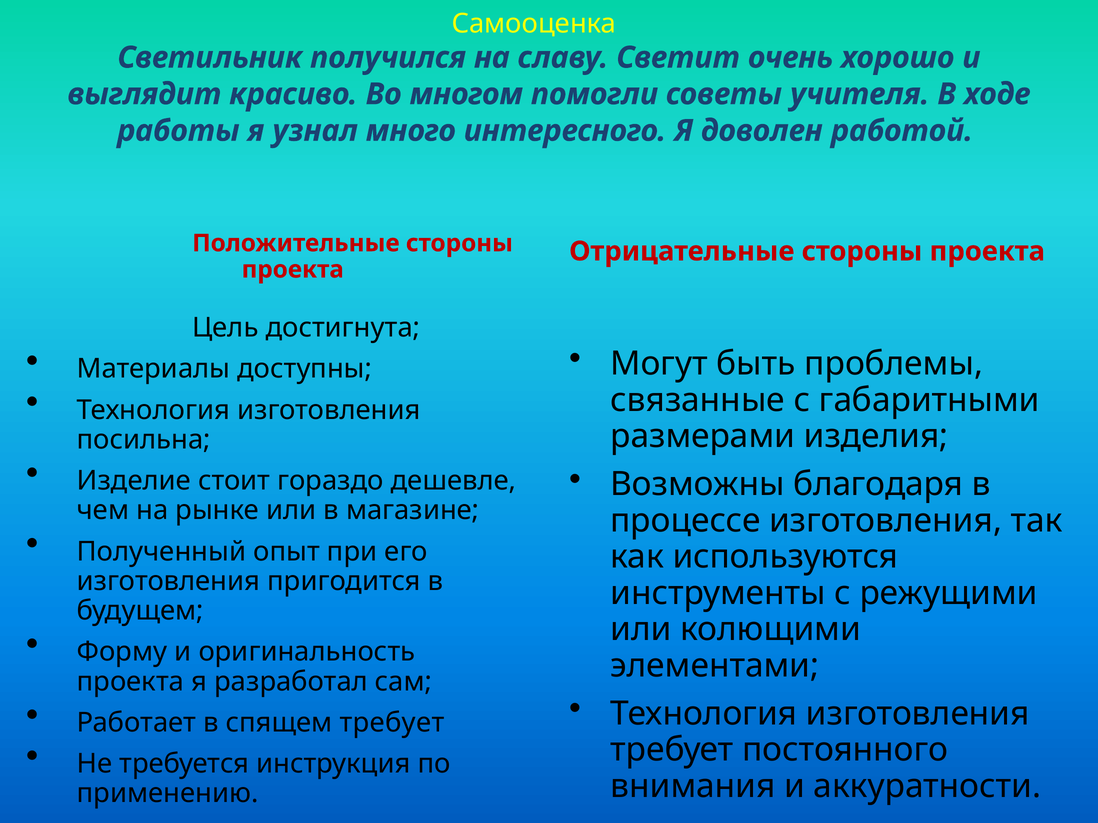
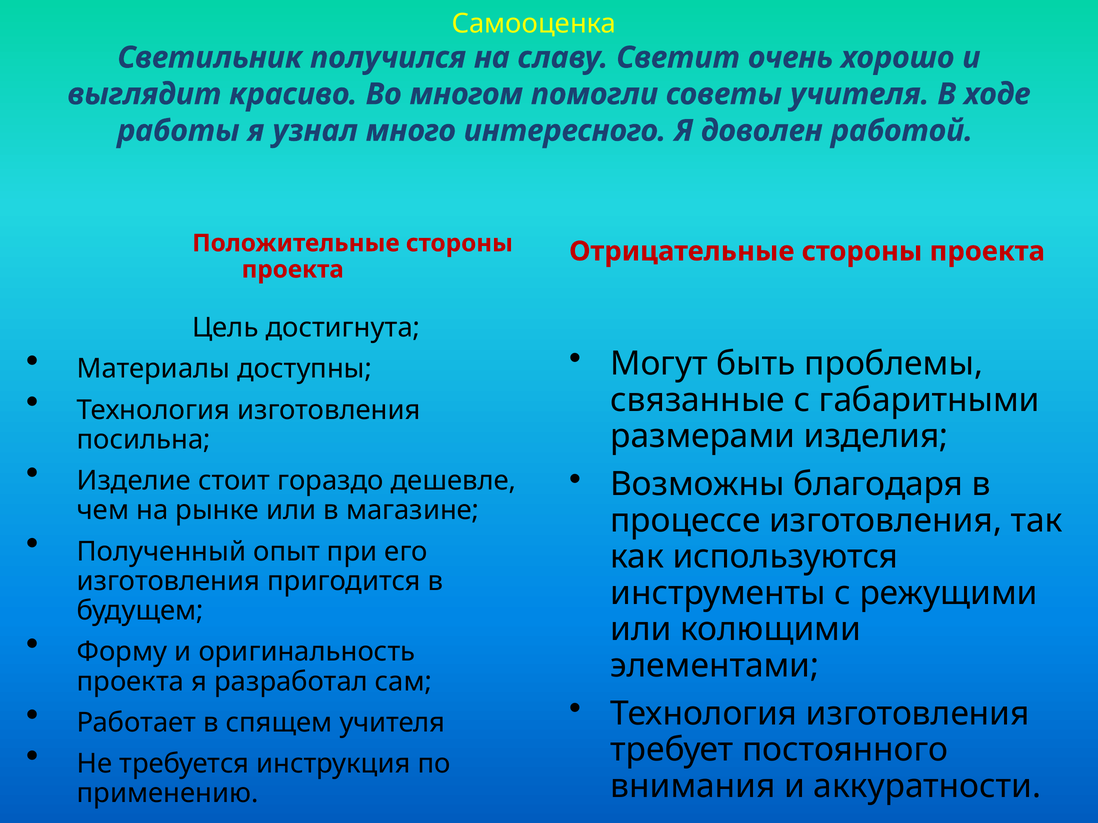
спящем требует: требует -> учителя
